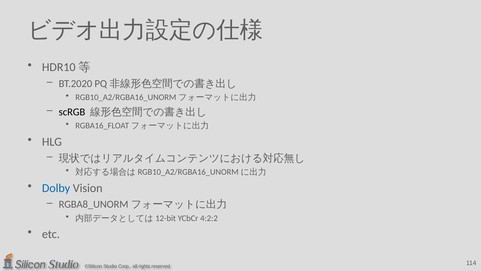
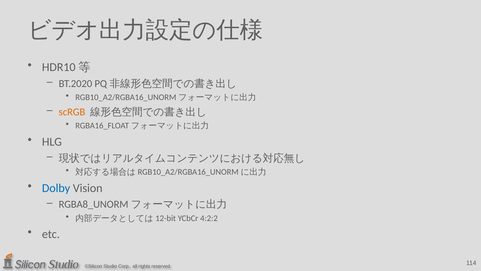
scRGB colour: black -> orange
